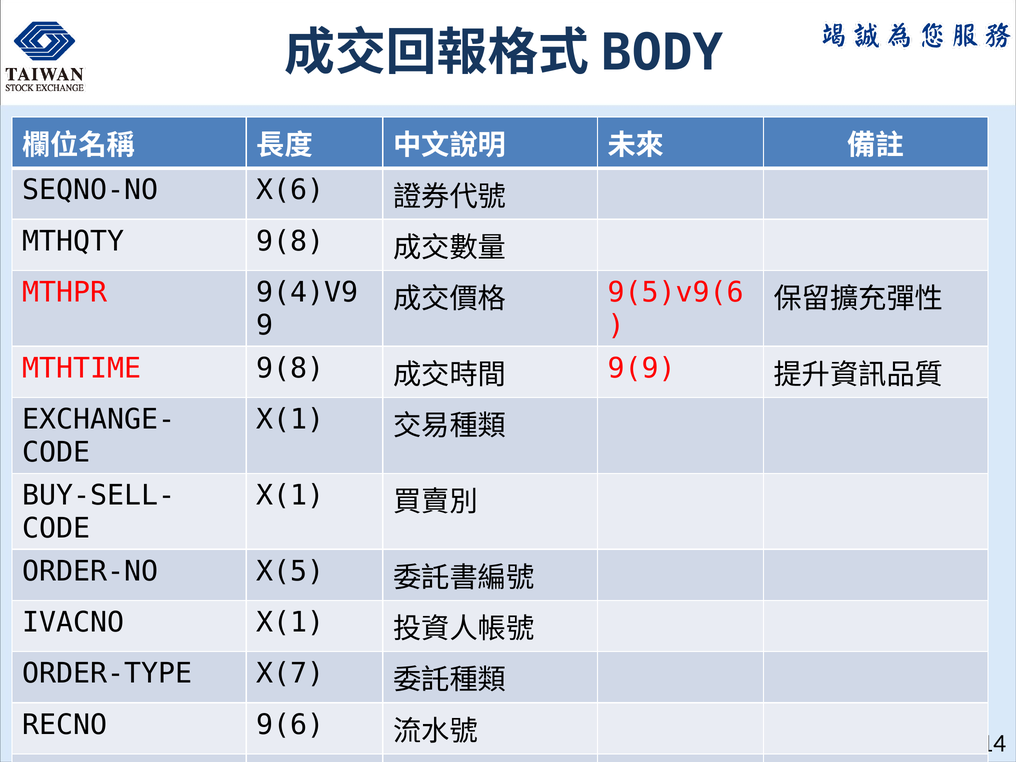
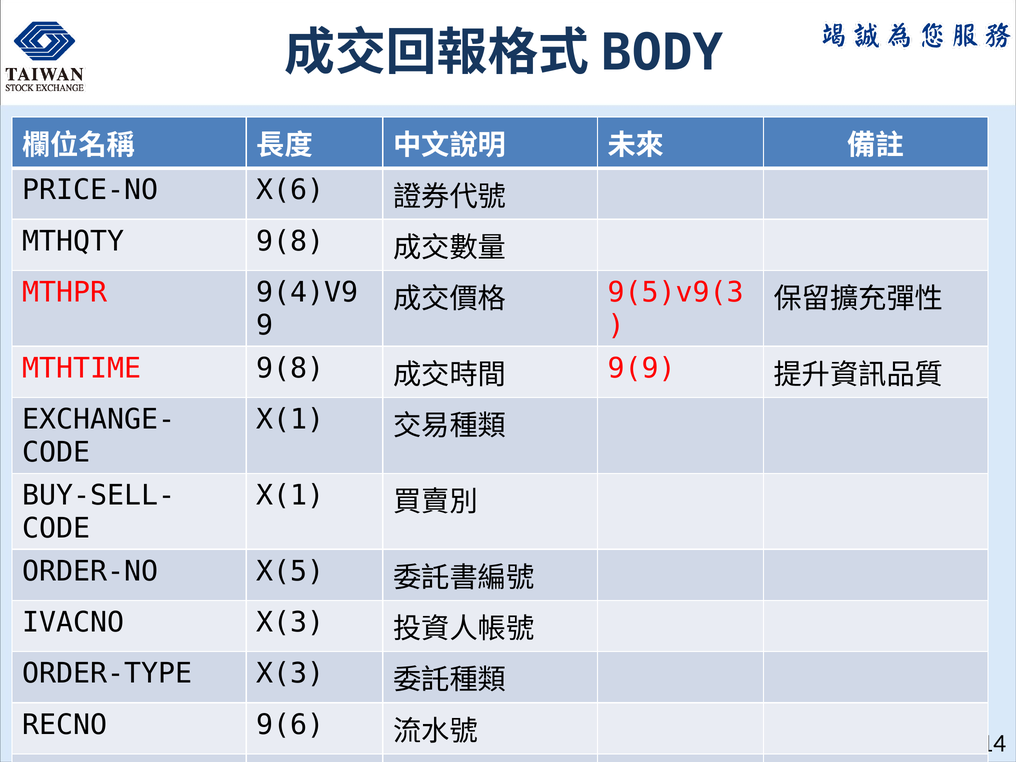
SEQNO-NO: SEQNO-NO -> PRICE-NO
9(5)v9(6: 9(5)v9(6 -> 9(5)v9(3
IVACNO X(1: X(1 -> X(3
ORDER-TYPE X(7: X(7 -> X(3
